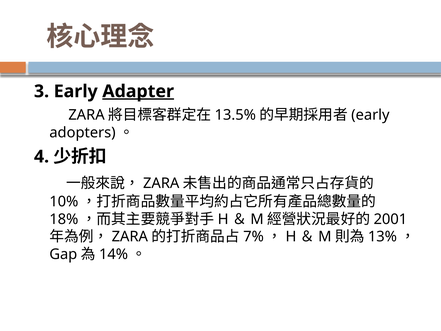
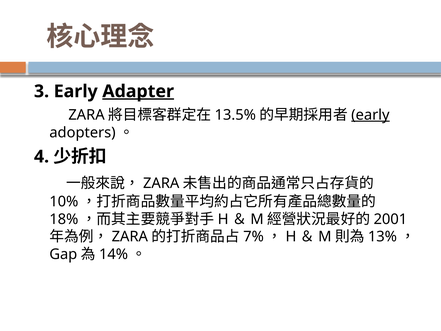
early at (370, 115) underline: none -> present
